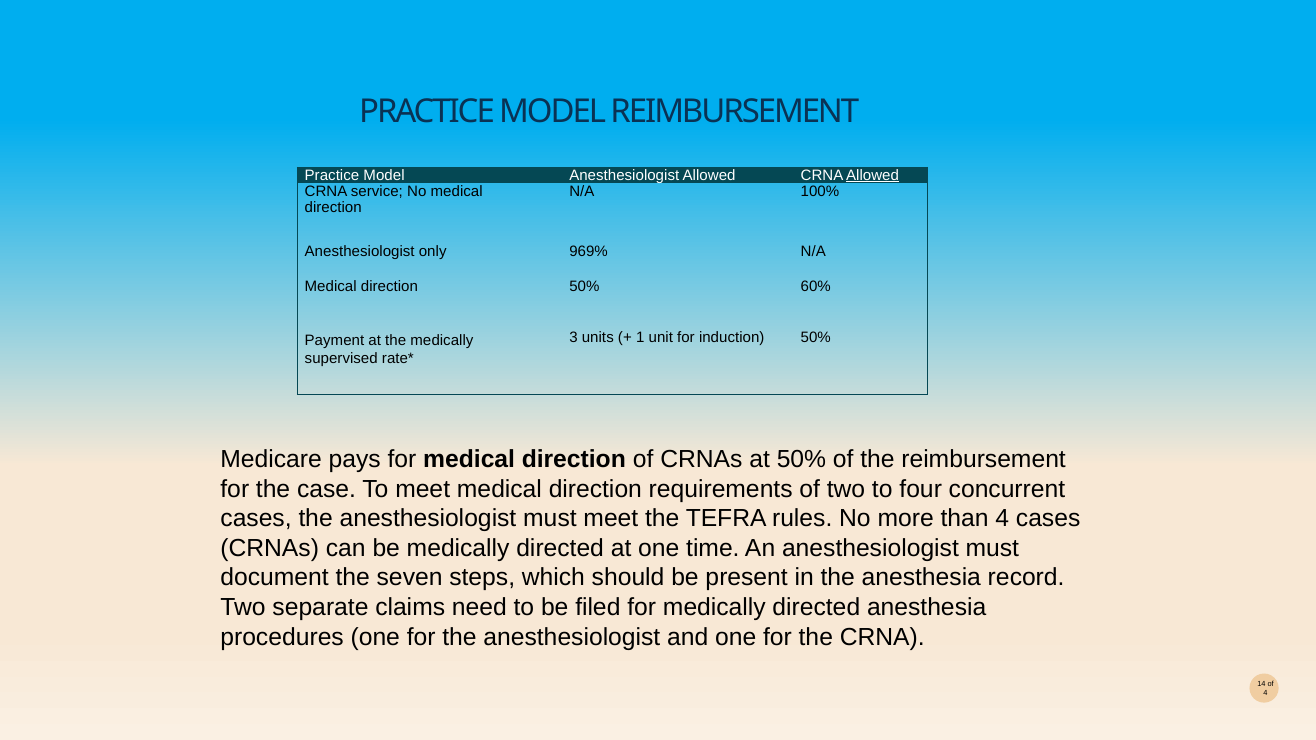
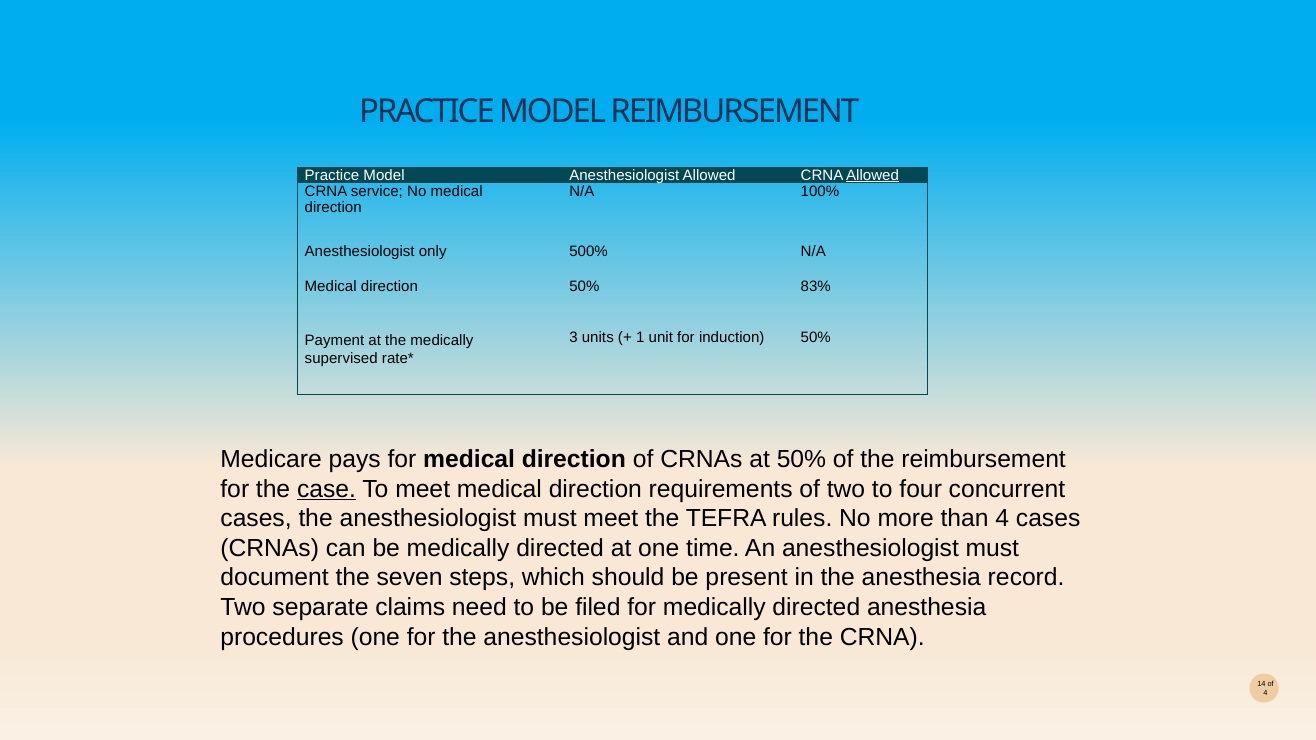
969%: 969% -> 500%
60%: 60% -> 83%
case underline: none -> present
